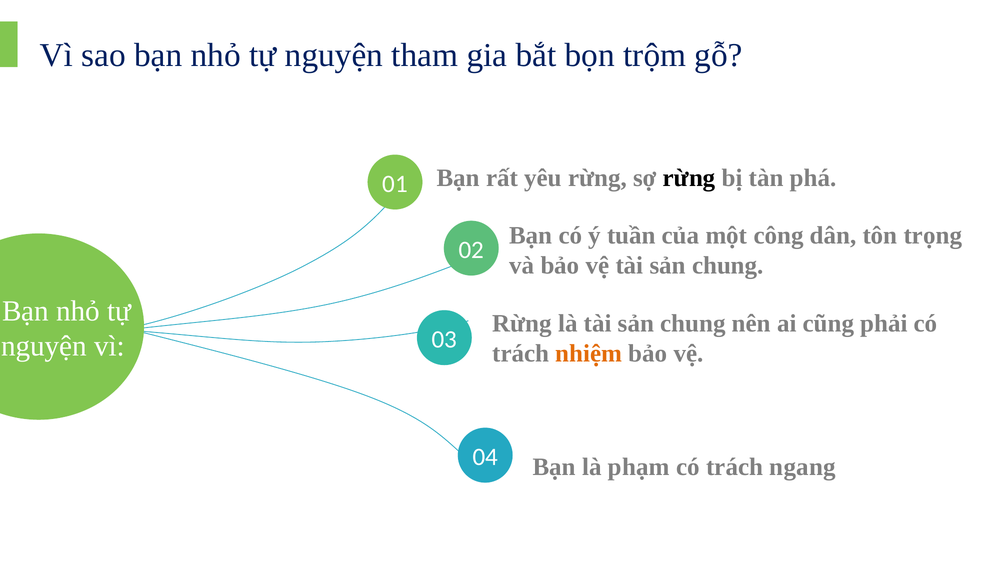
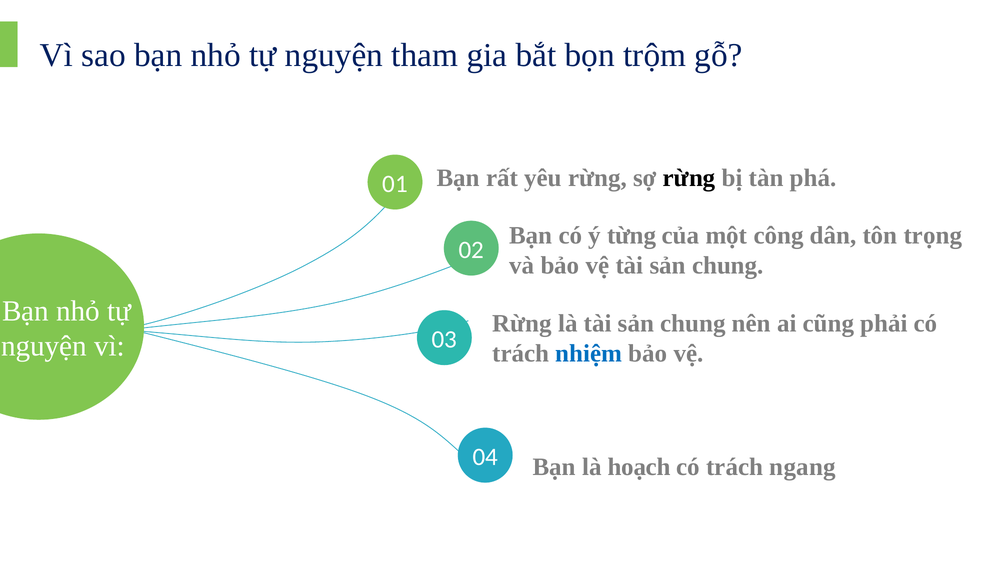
tuần: tuần -> từng
nhiệm colour: orange -> blue
phạm: phạm -> hoạch
